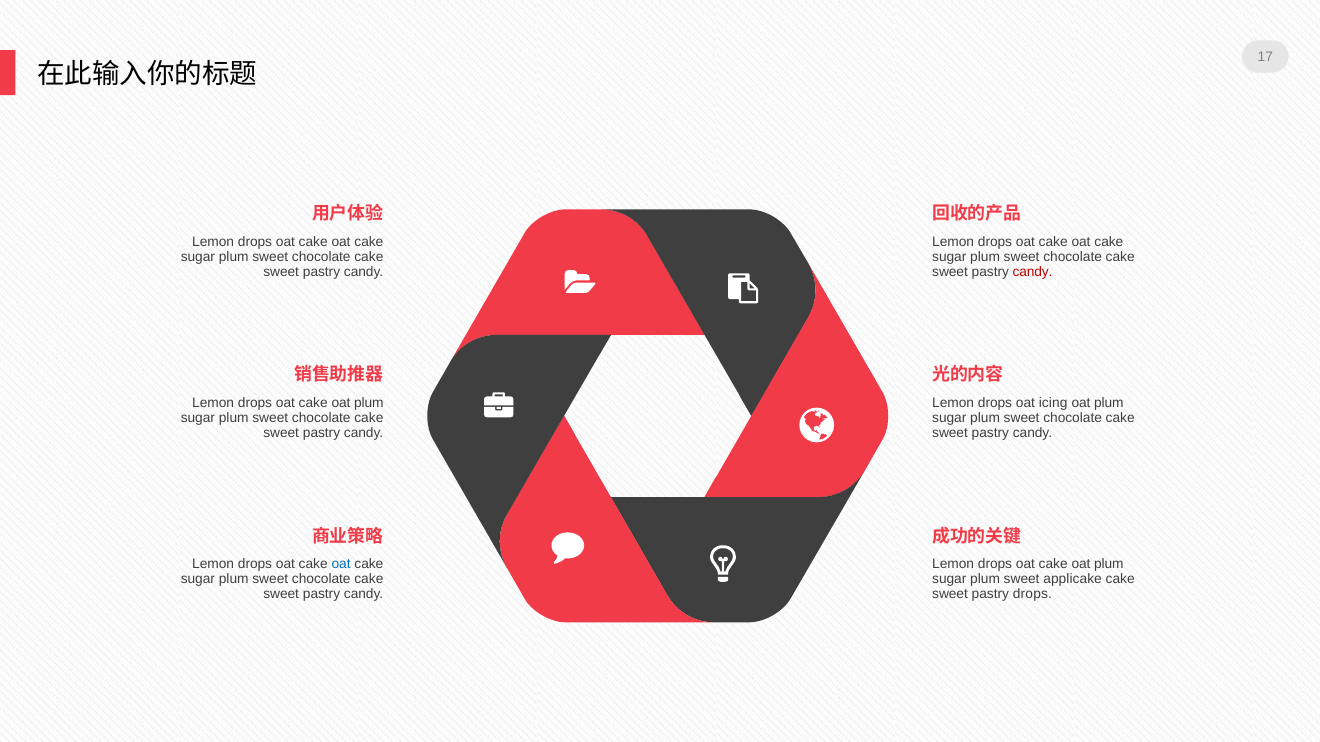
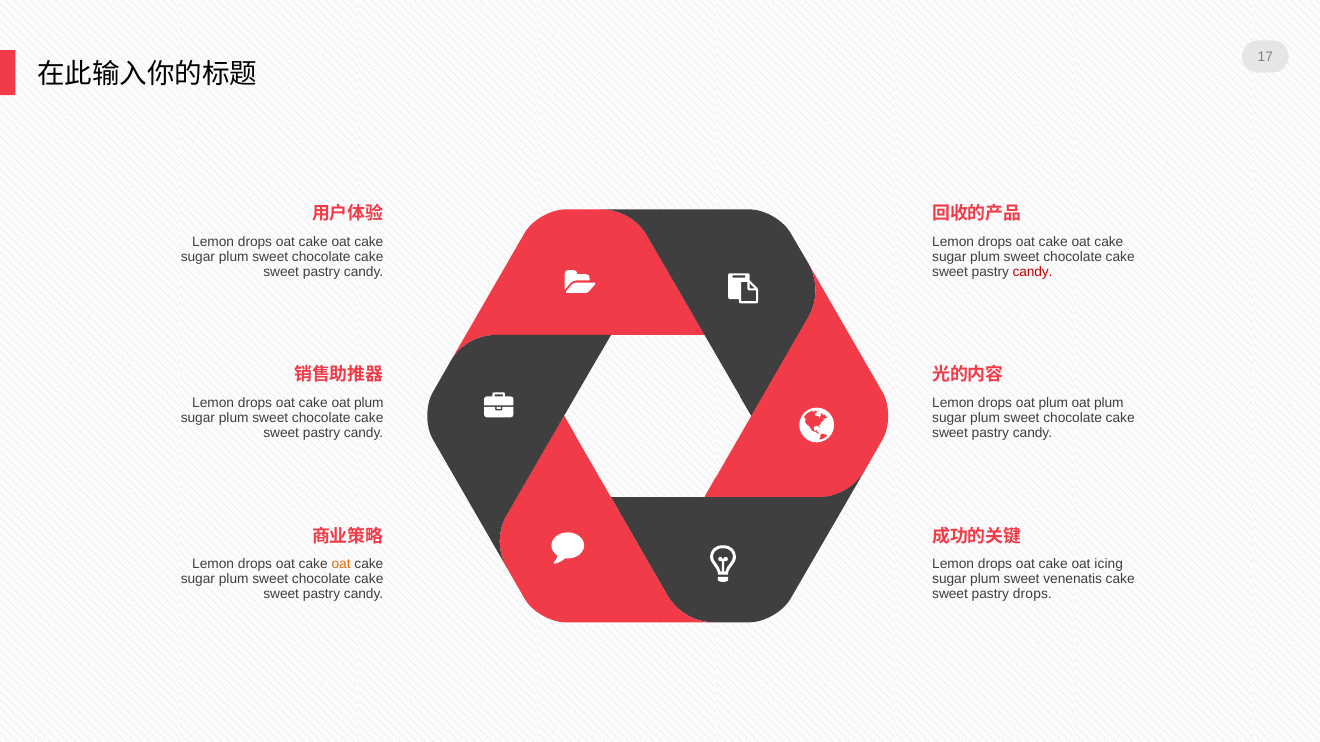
drops oat icing: icing -> plum
oat at (341, 565) colour: blue -> orange
plum at (1109, 565): plum -> icing
applicake: applicake -> venenatis
